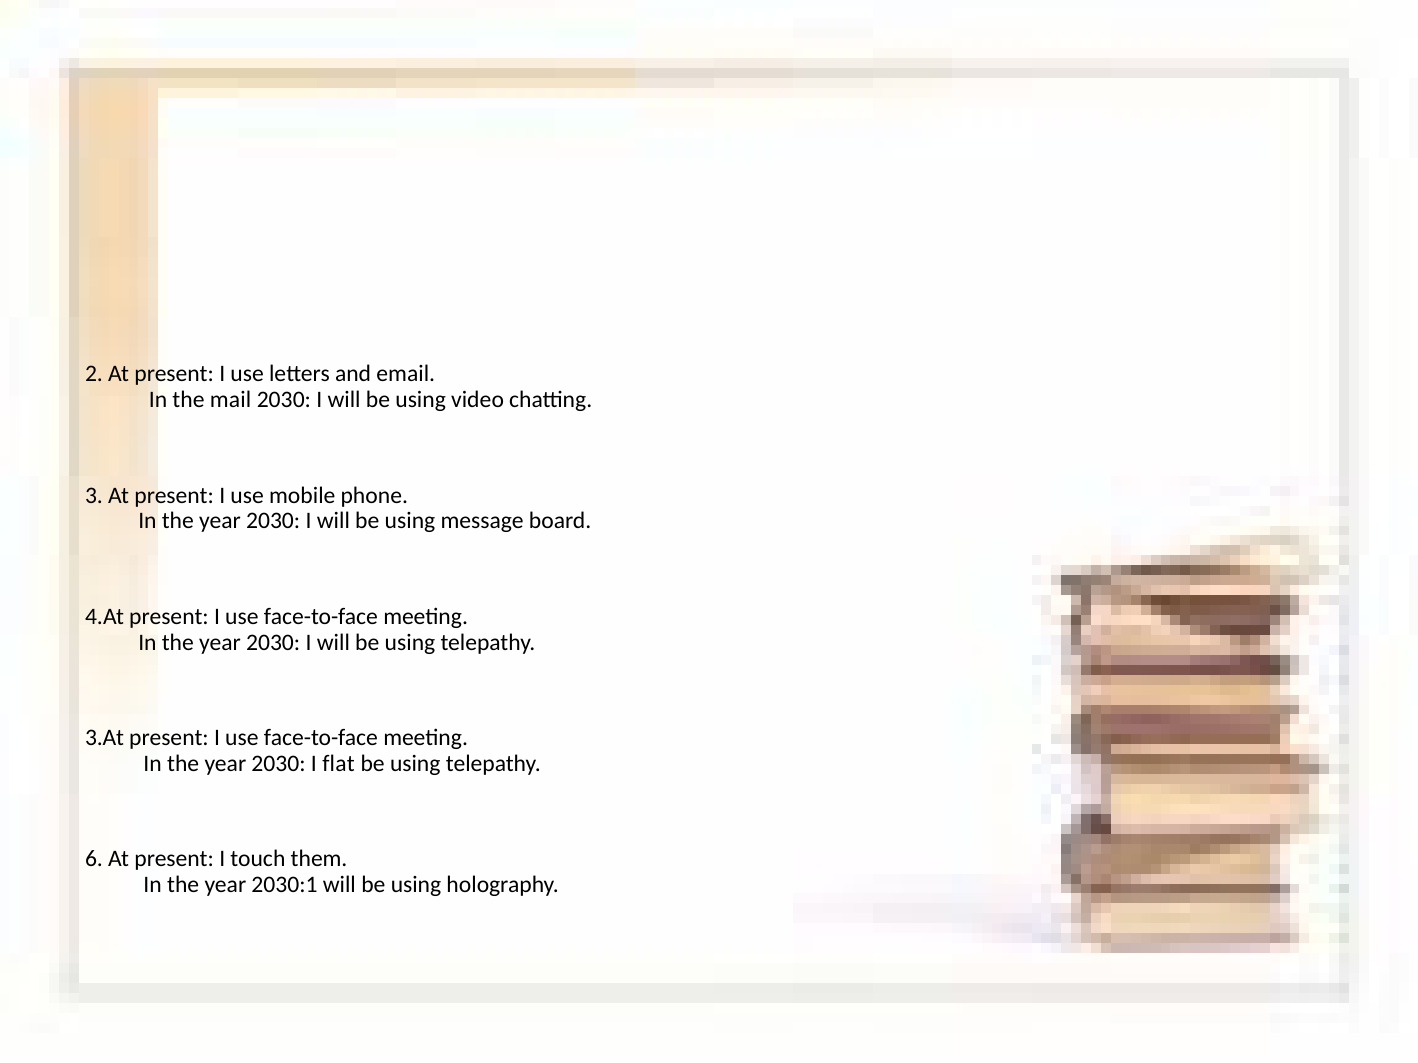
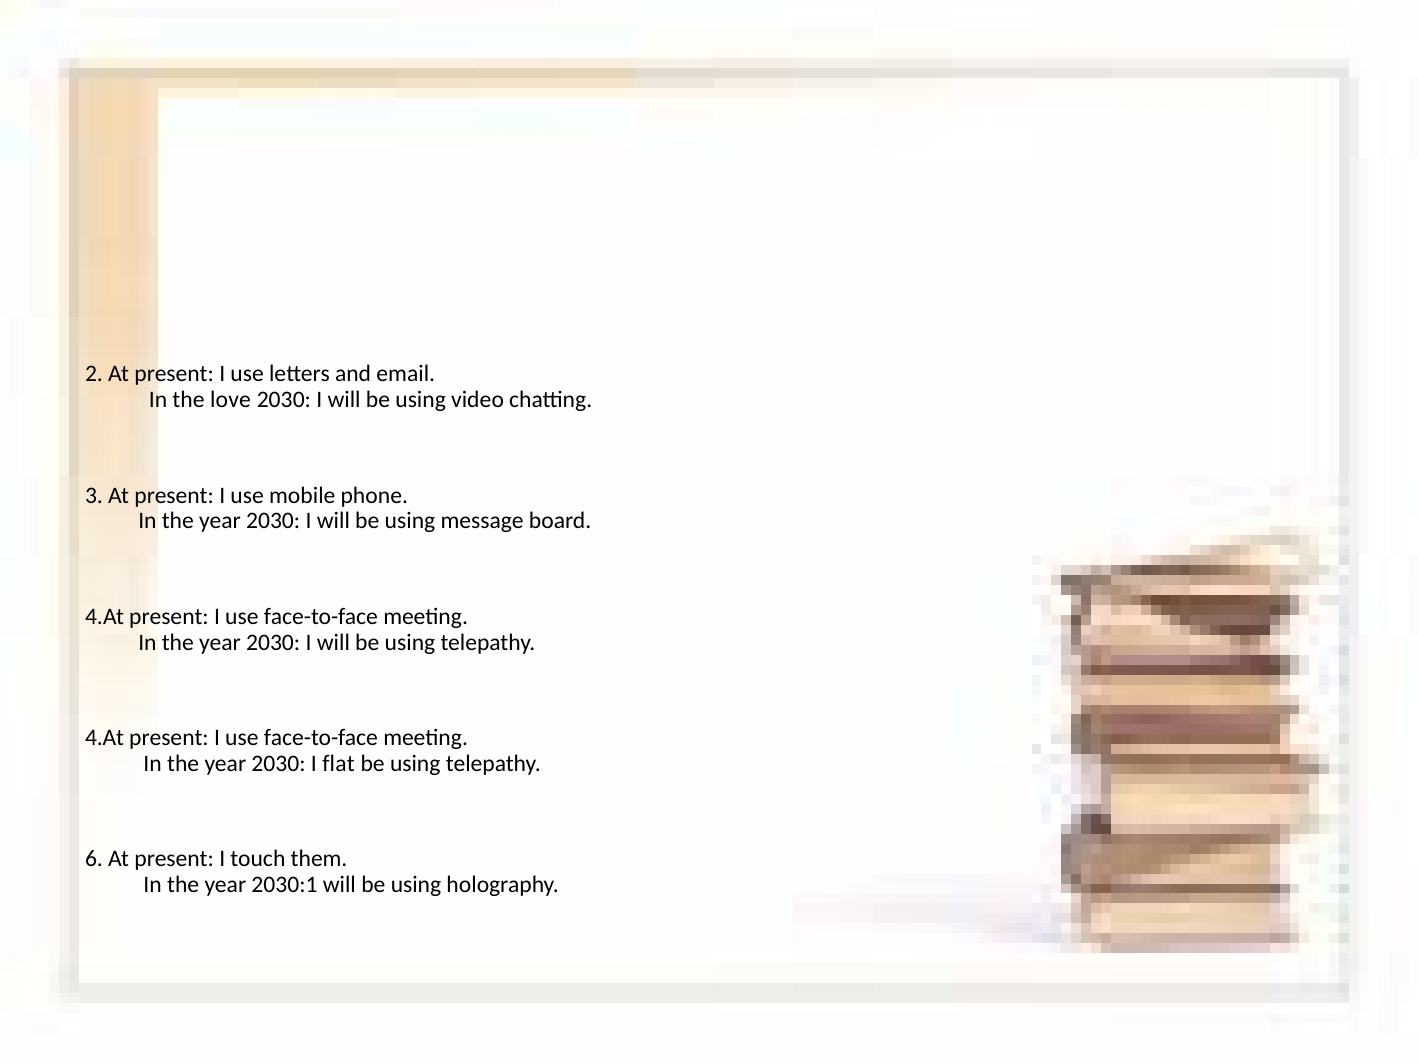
mail: mail -> love
3.At at (105, 738): 3.At -> 4.At
